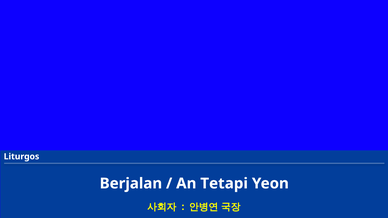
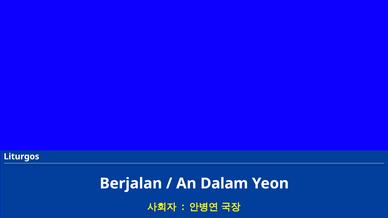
Tetapi: Tetapi -> Dalam
